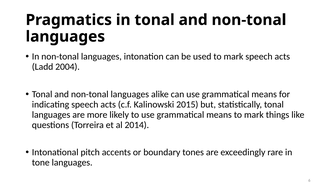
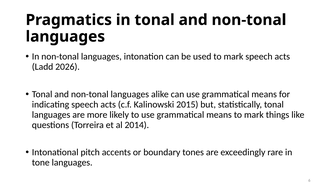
2004: 2004 -> 2026
